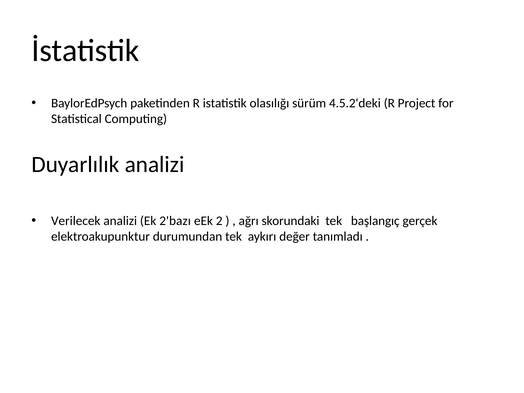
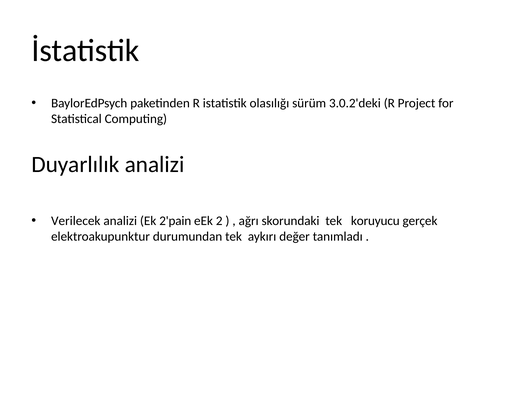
4.5.2'deki: 4.5.2'deki -> 3.0.2'deki
2'bazı: 2'bazı -> 2'pain
başlangıç: başlangıç -> koruyucu
